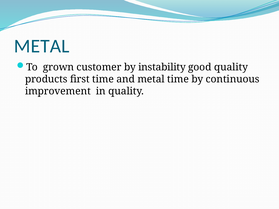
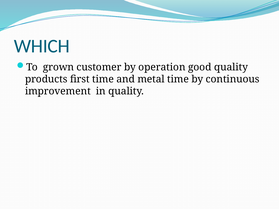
METAL at (42, 46): METAL -> WHICH
instability: instability -> operation
